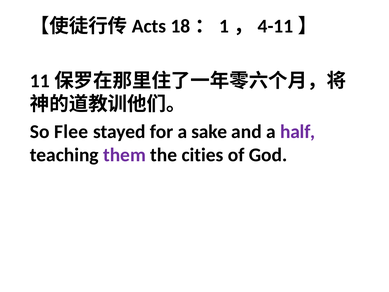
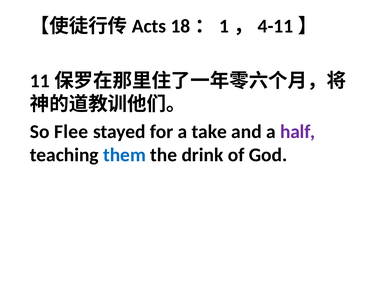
sake: sake -> take
them colour: purple -> blue
cities: cities -> drink
